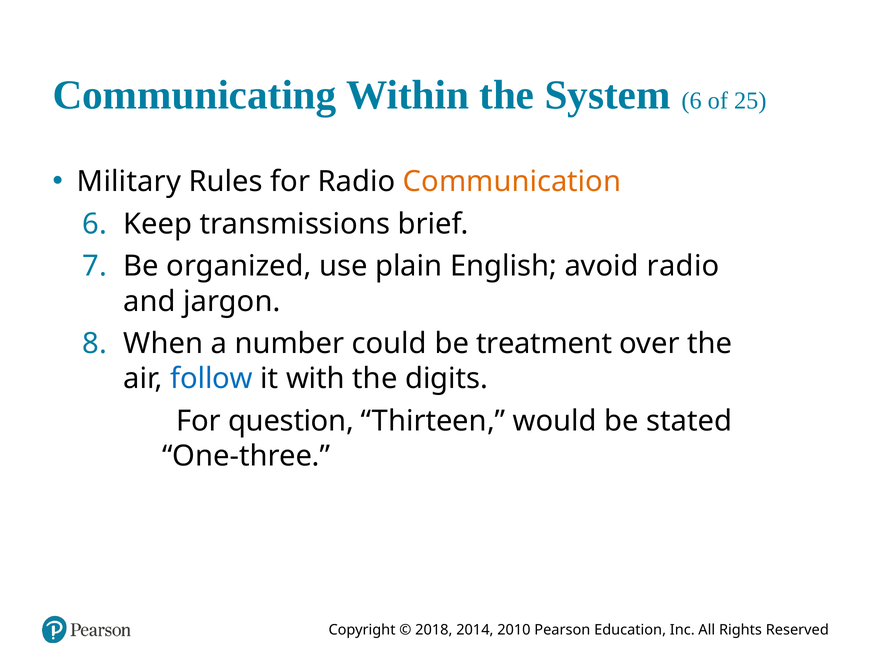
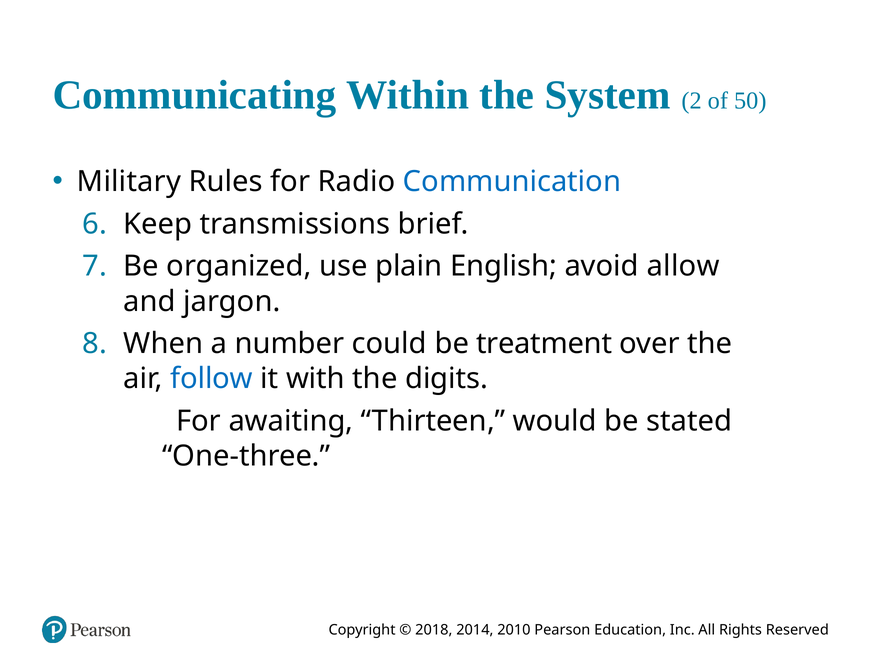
System 6: 6 -> 2
25: 25 -> 50
Communication colour: orange -> blue
avoid radio: radio -> allow
question: question -> awaiting
